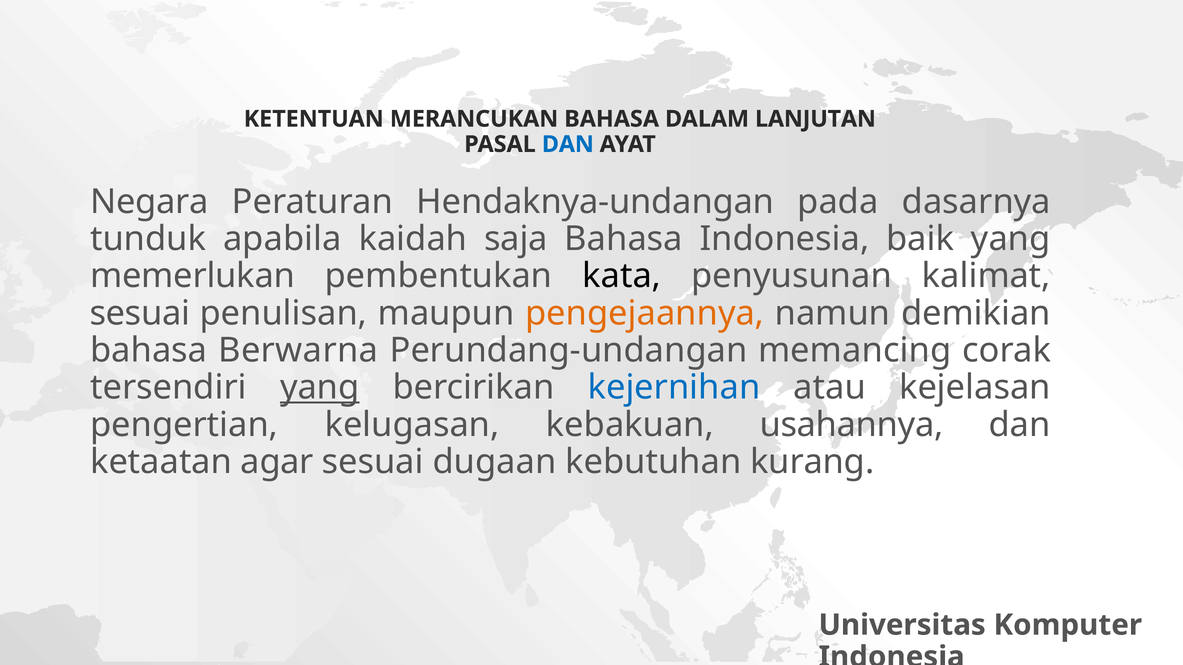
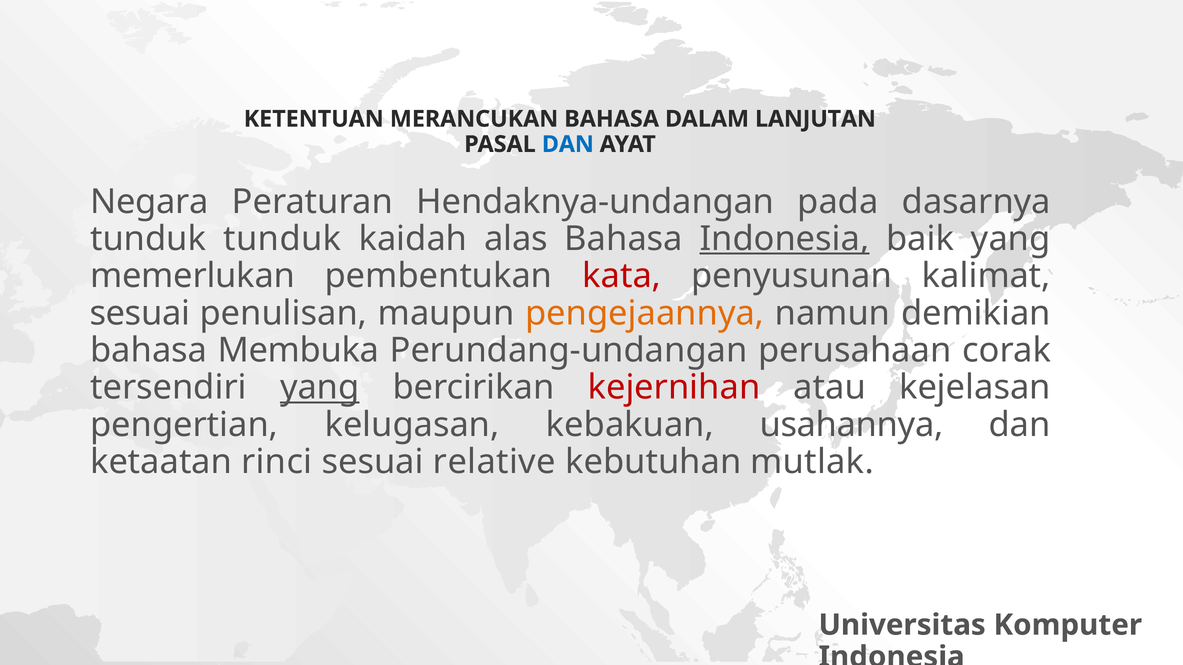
tunduk apabila: apabila -> tunduk
saja: saja -> alas
Indonesia at (785, 239) underline: none -> present
kata colour: black -> red
Berwarna: Berwarna -> Membuka
memancing: memancing -> perusahaan
kejernihan colour: blue -> red
agar: agar -> rinci
dugaan: dugaan -> relative
kurang: kurang -> mutlak
